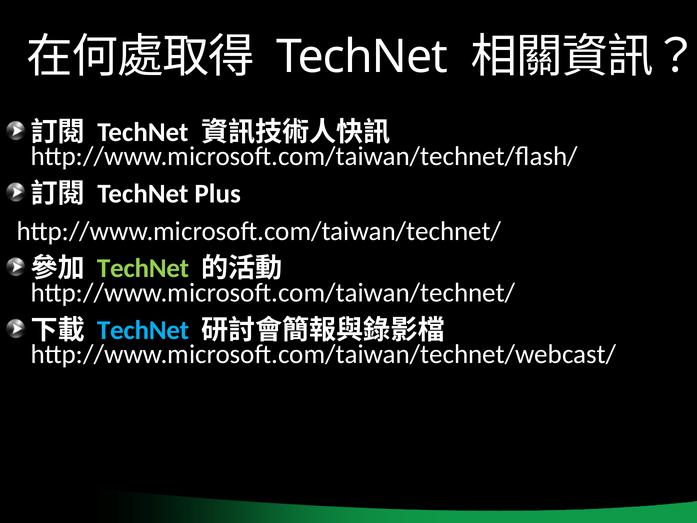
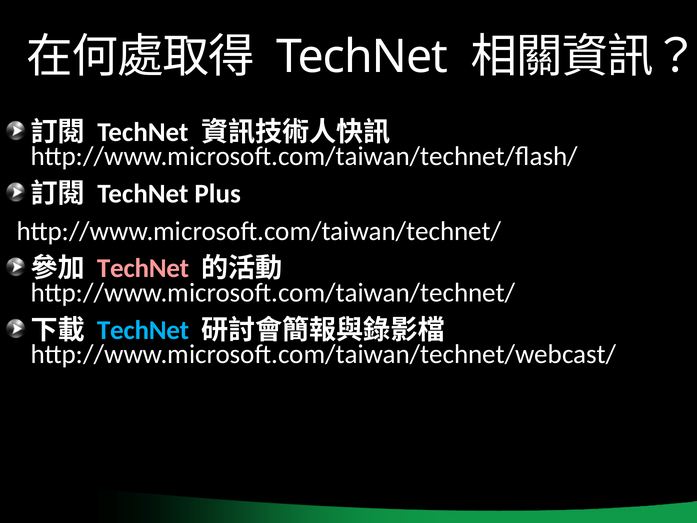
TechNet at (143, 268) colour: light green -> pink
